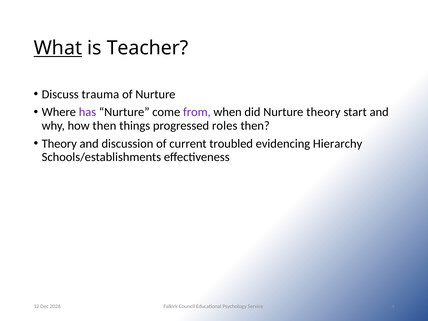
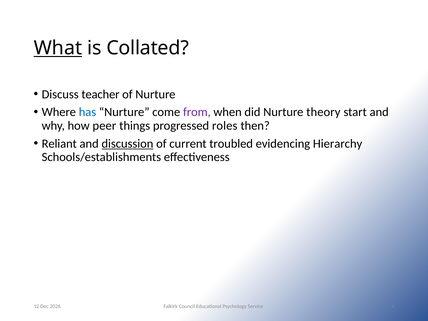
Teacher: Teacher -> Collated
trauma: trauma -> teacher
has colour: purple -> blue
how then: then -> peer
Theory at (59, 144): Theory -> Reliant
discussion underline: none -> present
